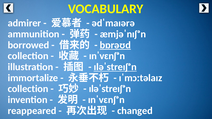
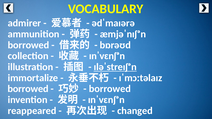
bɒrəʊd underline: present -> none
collection at (28, 89): collection -> borrowed
ɪləˈstreɪʃᵊn at (110, 89): ɪləˈstreɪʃᵊn -> borrowed
